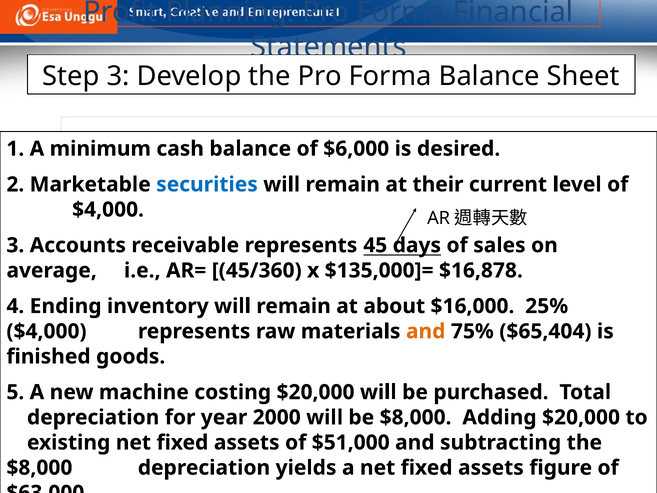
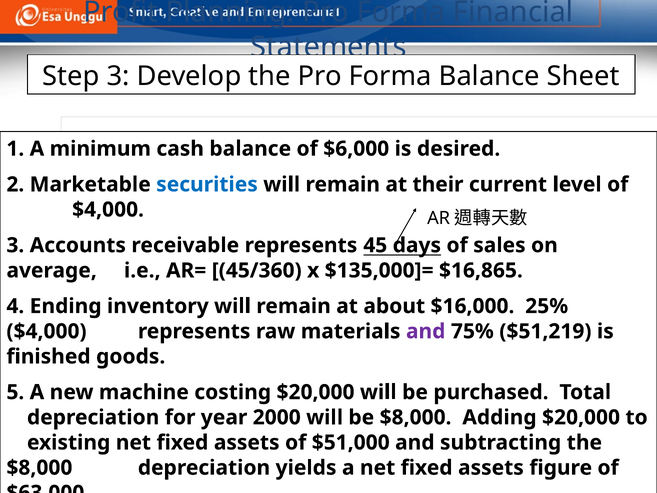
$16,878: $16,878 -> $16,865
and at (426, 331) colour: orange -> purple
$65,404: $65,404 -> $51,219
